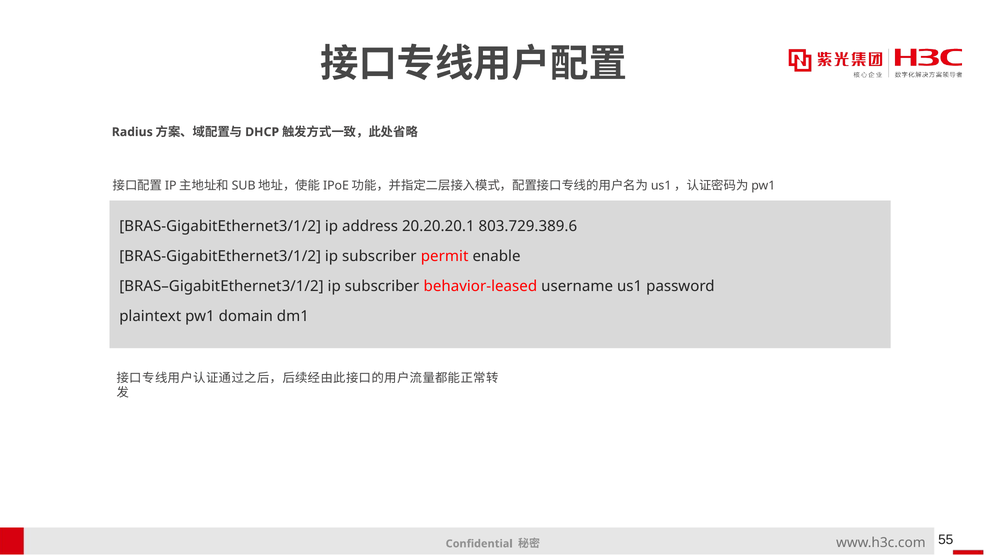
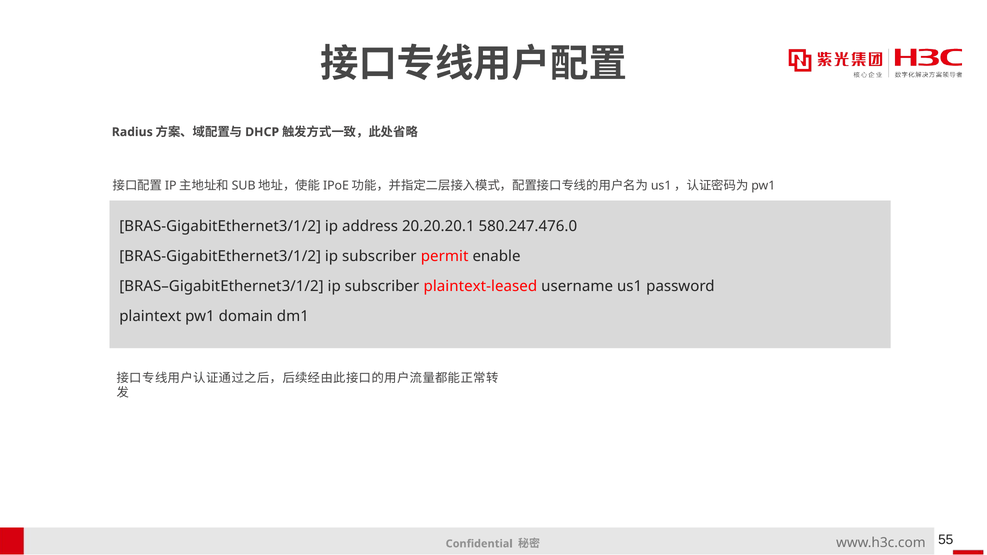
803.729.389.6: 803.729.389.6 -> 580.247.476.0
behavior-leased: behavior-leased -> plaintext-leased
